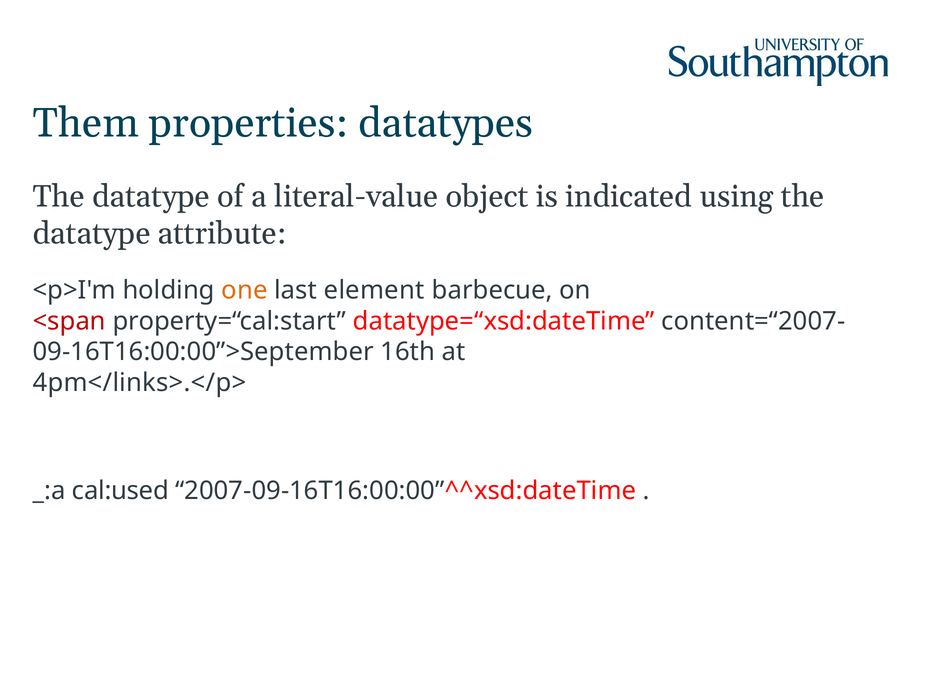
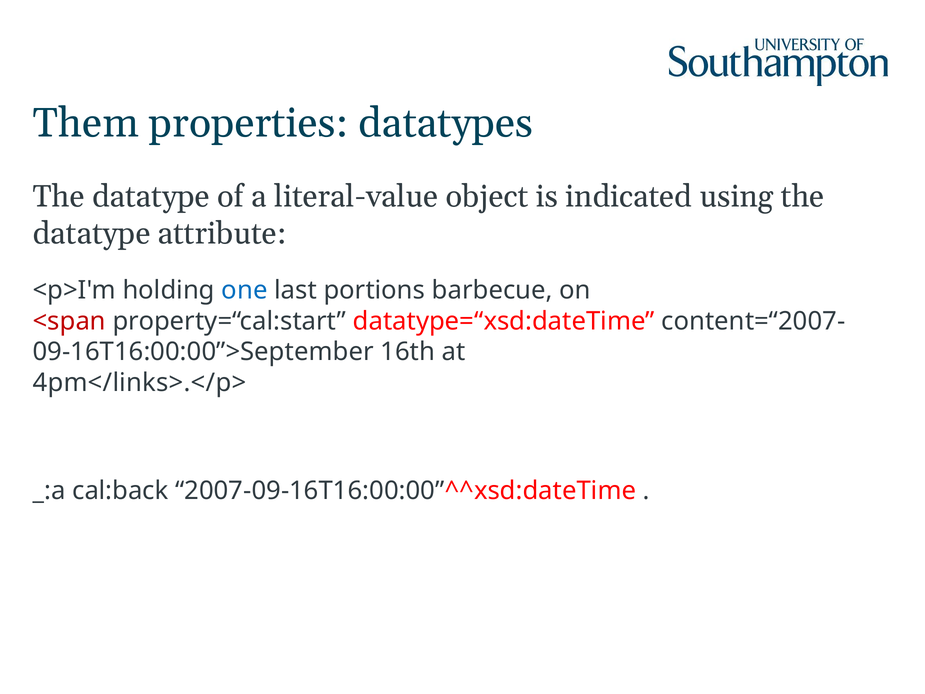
one colour: orange -> blue
element: element -> portions
cal:used: cal:used -> cal:back
